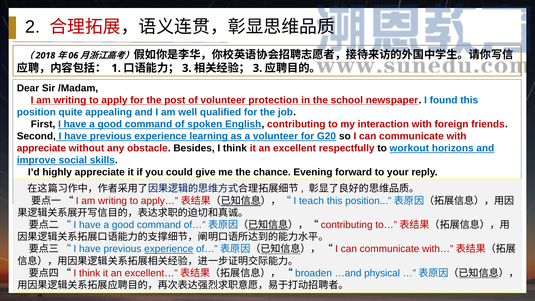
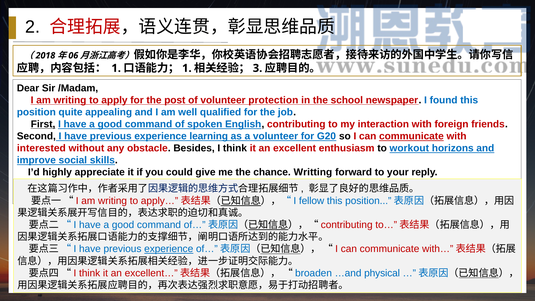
3 at (187, 68): 3 -> 1
First underline: none -> present
communicate at (411, 136) underline: none -> present
appreciate at (41, 148): appreciate -> interested
respectfully: respectfully -> enthusiasm
Evening: Evening -> Writting
teach: teach -> fellow
